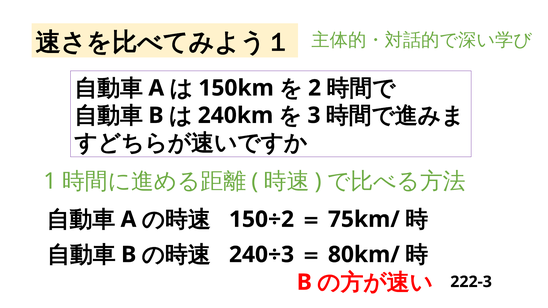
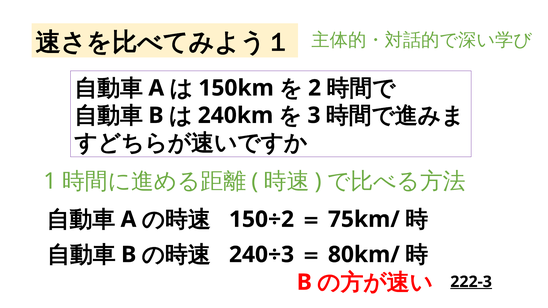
222-3 underline: none -> present
